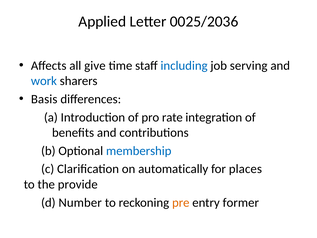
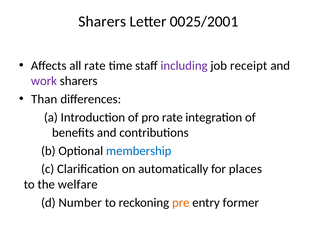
Applied at (102, 21): Applied -> Sharers
0025/2036: 0025/2036 -> 0025/2001
all give: give -> rate
including colour: blue -> purple
serving: serving -> receipt
work colour: blue -> purple
Basis: Basis -> Than
provide: provide -> welfare
